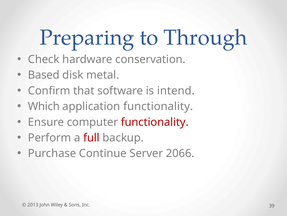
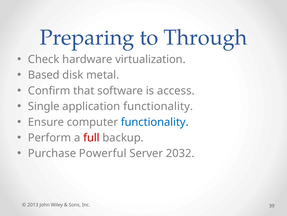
conservation: conservation -> virtualization
intend: intend -> access
Which: Which -> Single
functionality at (155, 122) colour: red -> blue
Continue: Continue -> Powerful
2066: 2066 -> 2032
